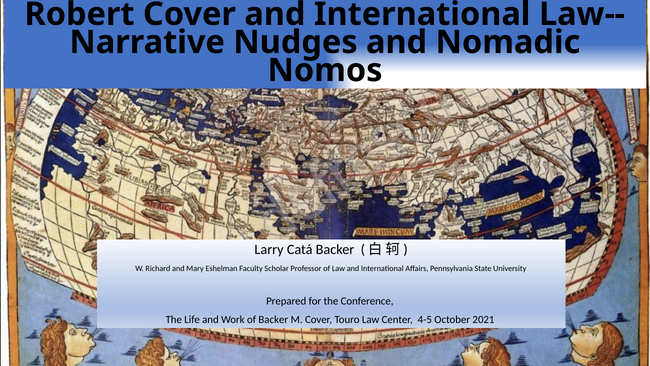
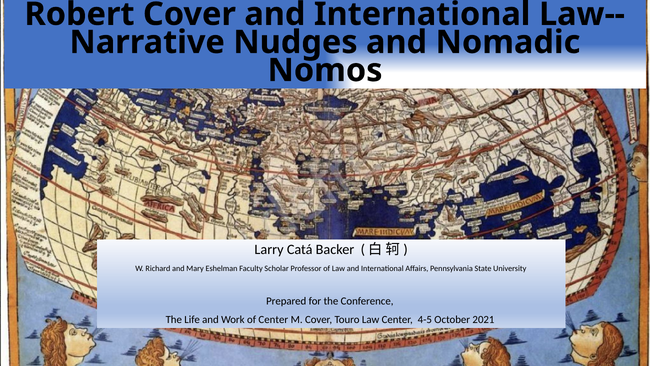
of Backer: Backer -> Center
